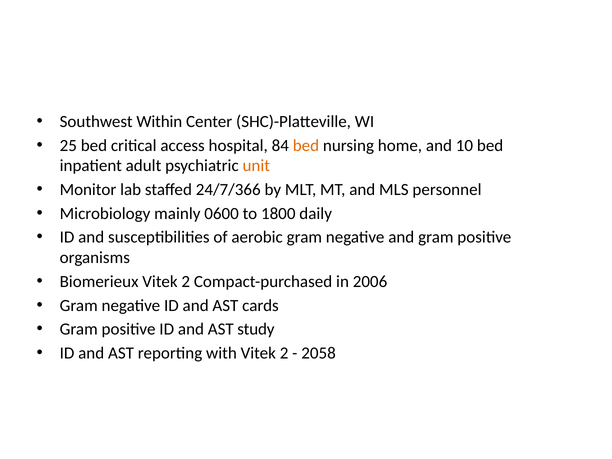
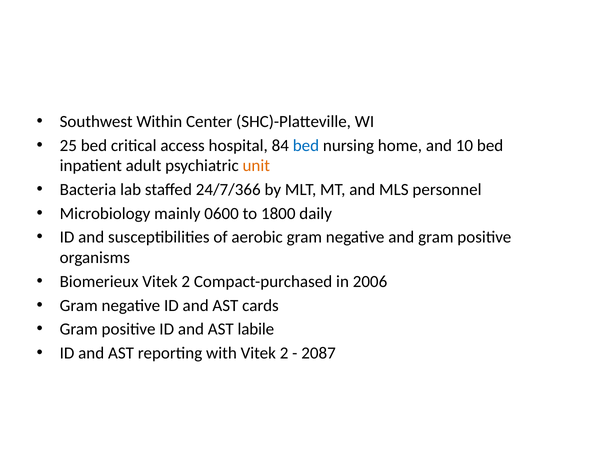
bed at (306, 145) colour: orange -> blue
Monitor: Monitor -> Bacteria
study: study -> labile
2058: 2058 -> 2087
